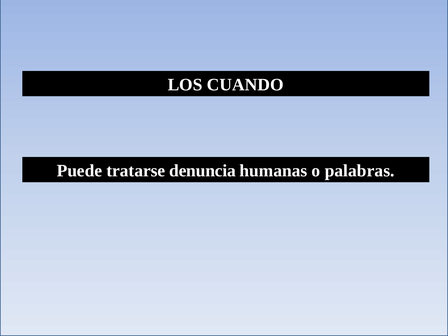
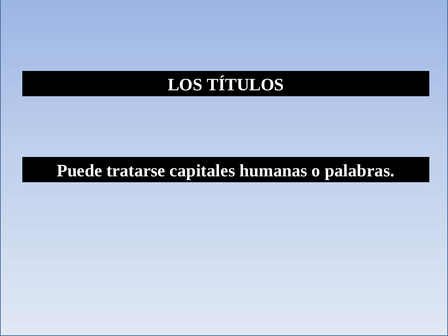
CUANDO: CUANDO -> TÍTULOS
denuncia: denuncia -> capitales
